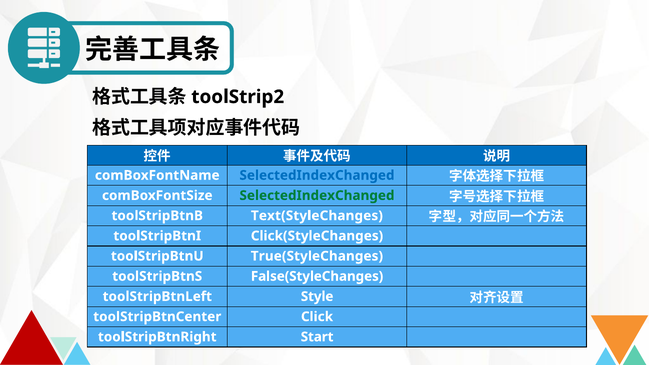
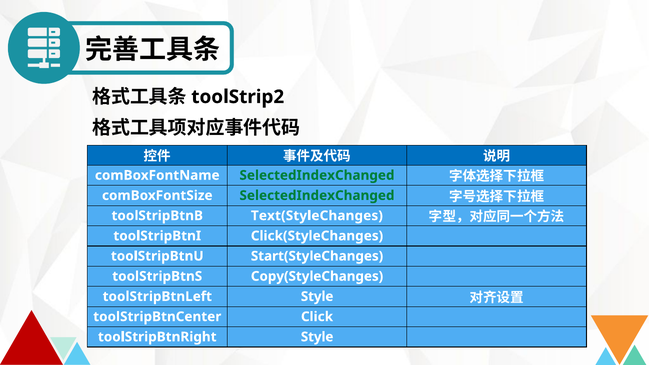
SelectedIndexChanged at (317, 175) colour: blue -> green
True(StyleChanges: True(StyleChanges -> Start(StyleChanges
False(StyleChanges: False(StyleChanges -> Copy(StyleChanges
toolStripBtnRight Start: Start -> Style
